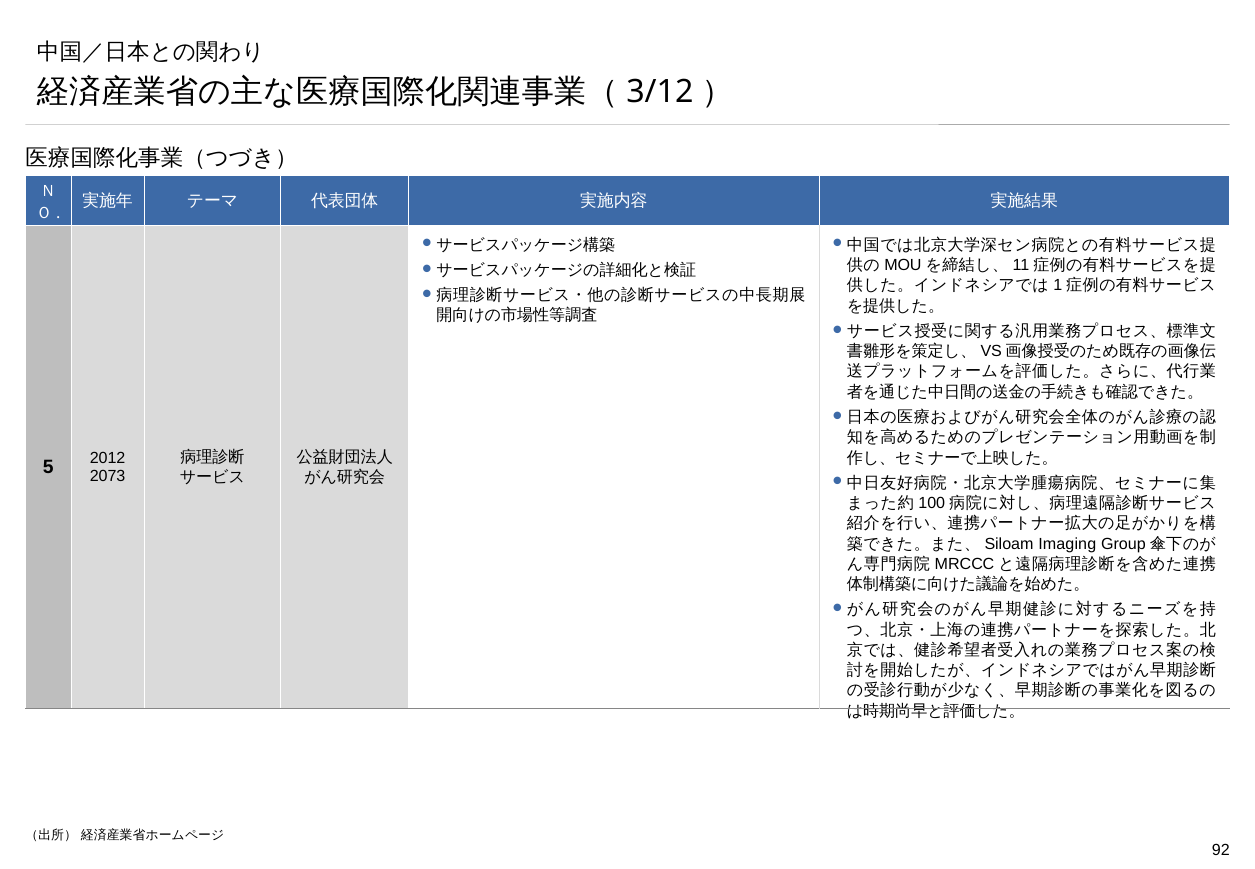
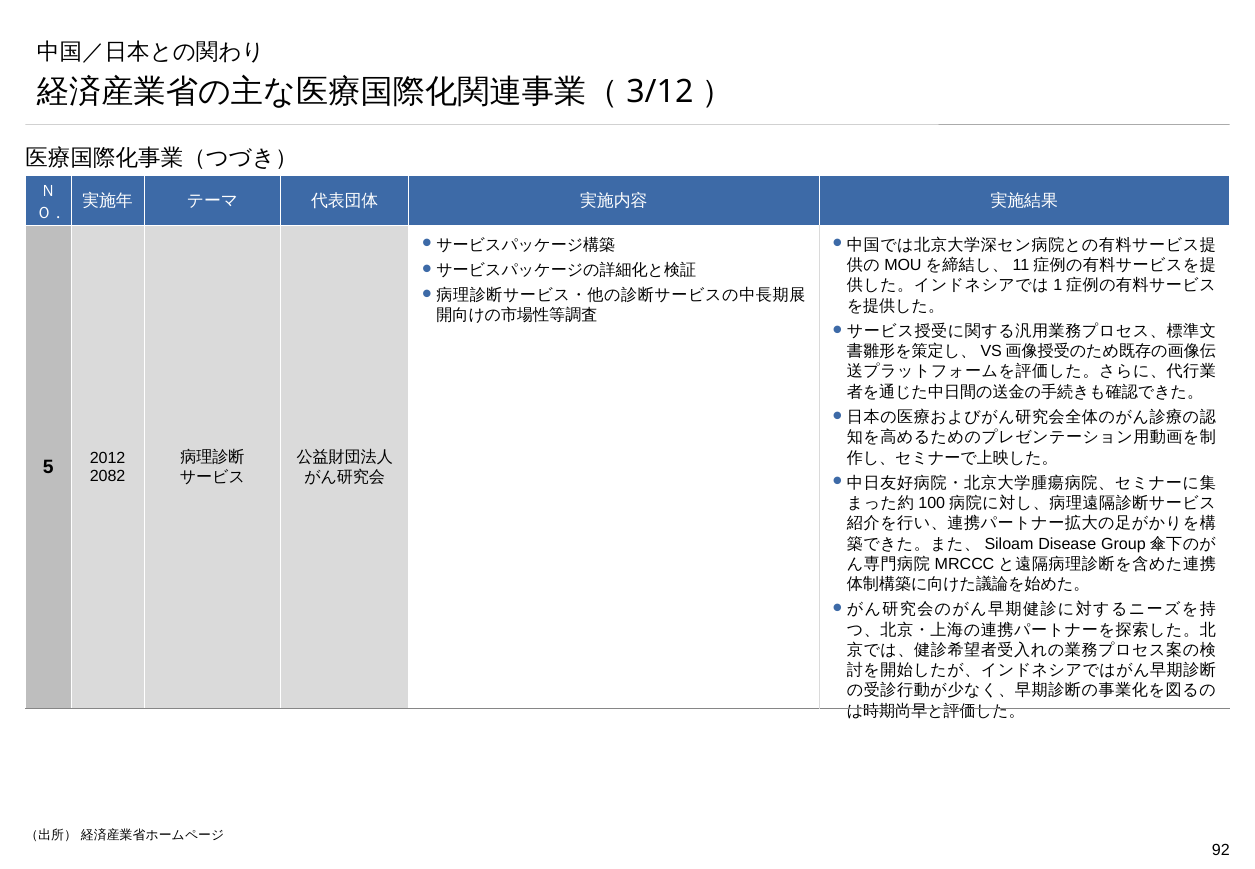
2073: 2073 -> 2082
Imaging: Imaging -> Disease
